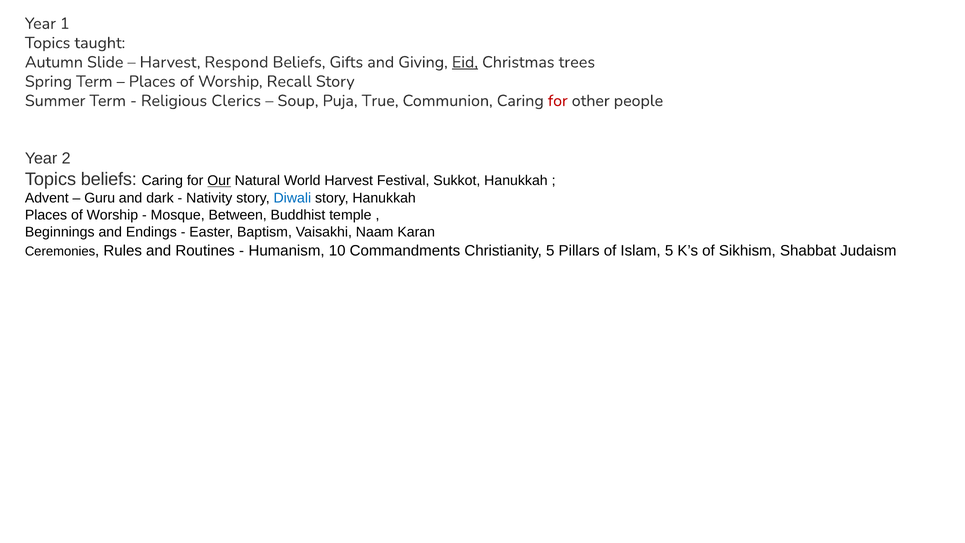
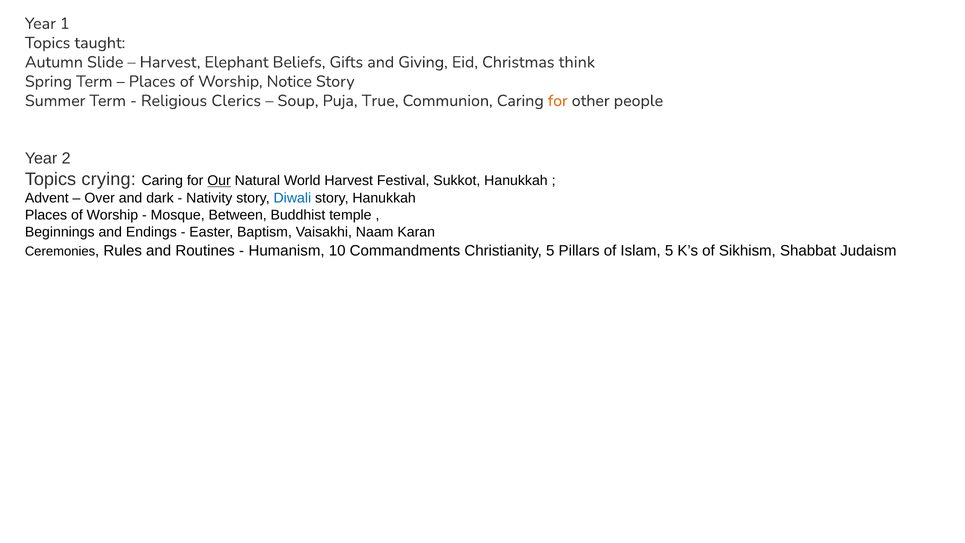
Respond: Respond -> Elephant
Eid underline: present -> none
trees: trees -> think
Recall: Recall -> Notice
for at (558, 101) colour: red -> orange
Topics beliefs: beliefs -> crying
Guru: Guru -> Over
